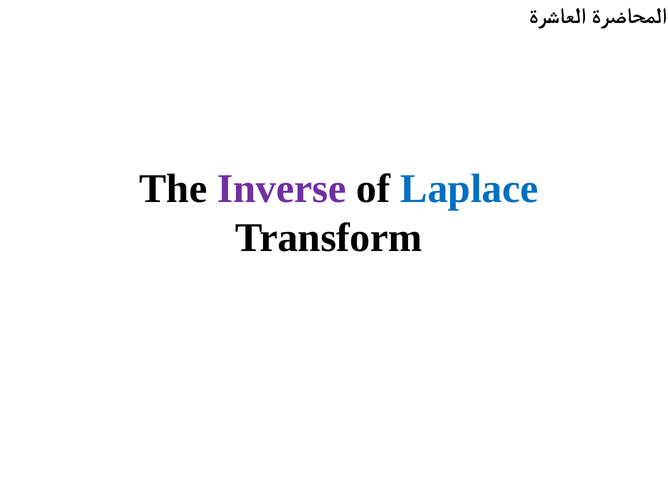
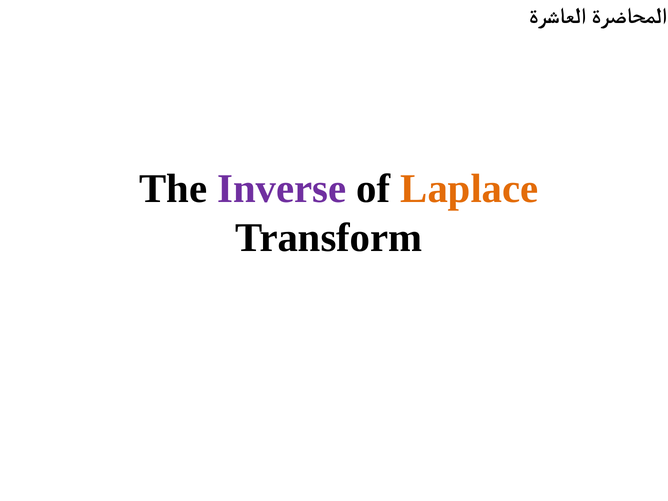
Laplace colour: blue -> orange
